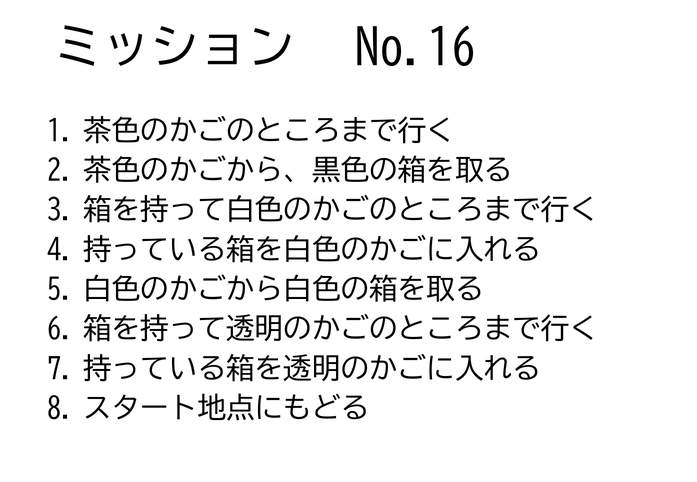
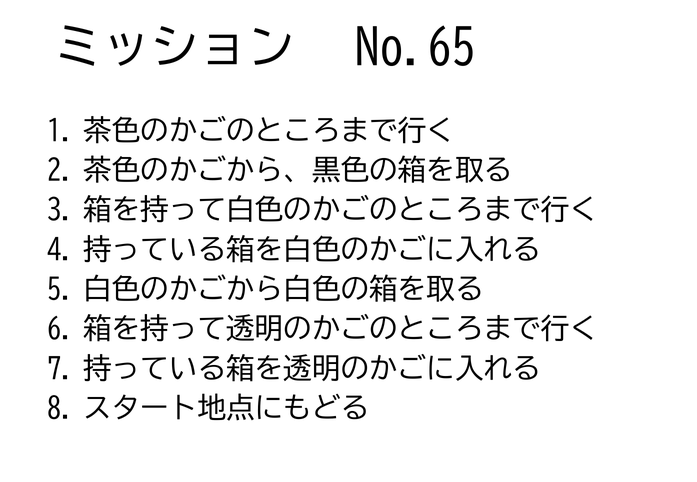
No.16: No.16 -> No.65
